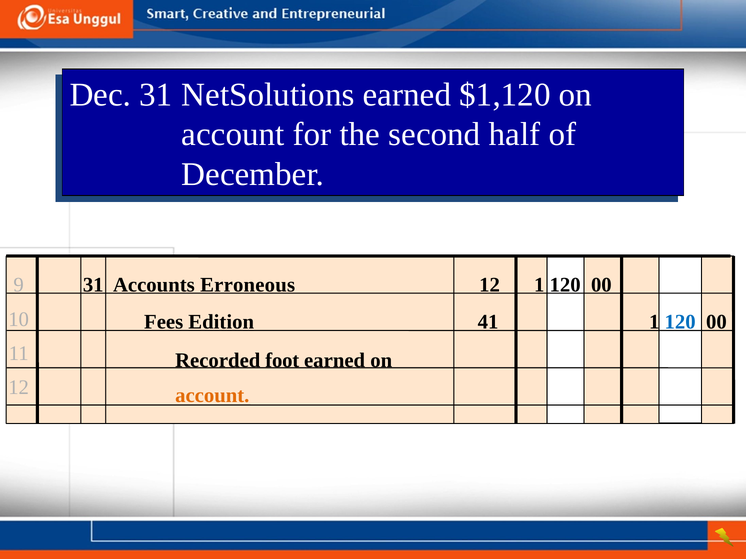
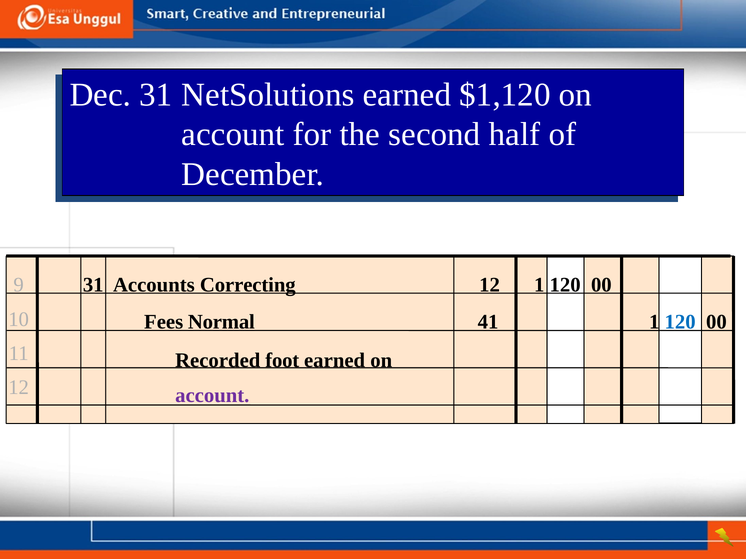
Erroneous: Erroneous -> Correcting
Edition: Edition -> Normal
account at (212, 396) colour: orange -> purple
